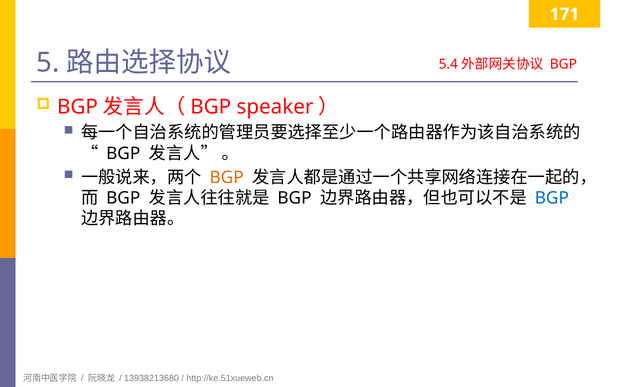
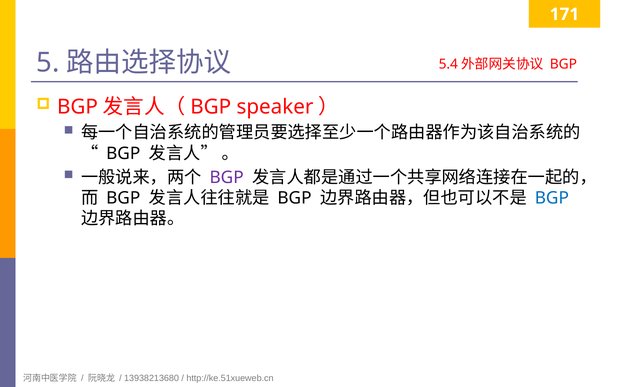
BGP at (227, 177) colour: orange -> purple
